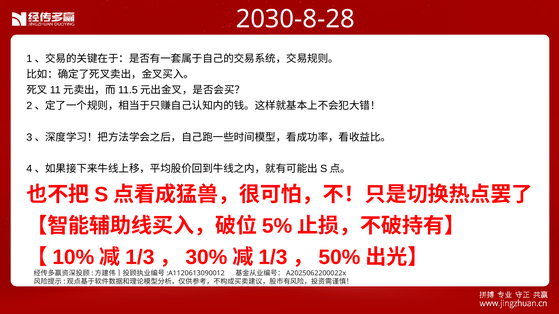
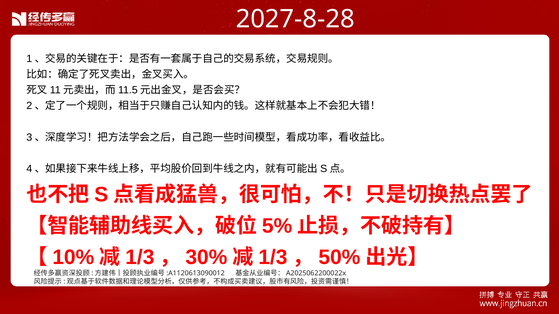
2030-8-28: 2030-8-28 -> 2027-8-28
